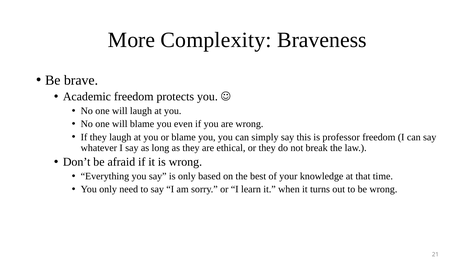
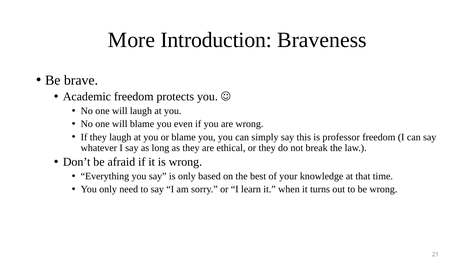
Complexity: Complexity -> Introduction
